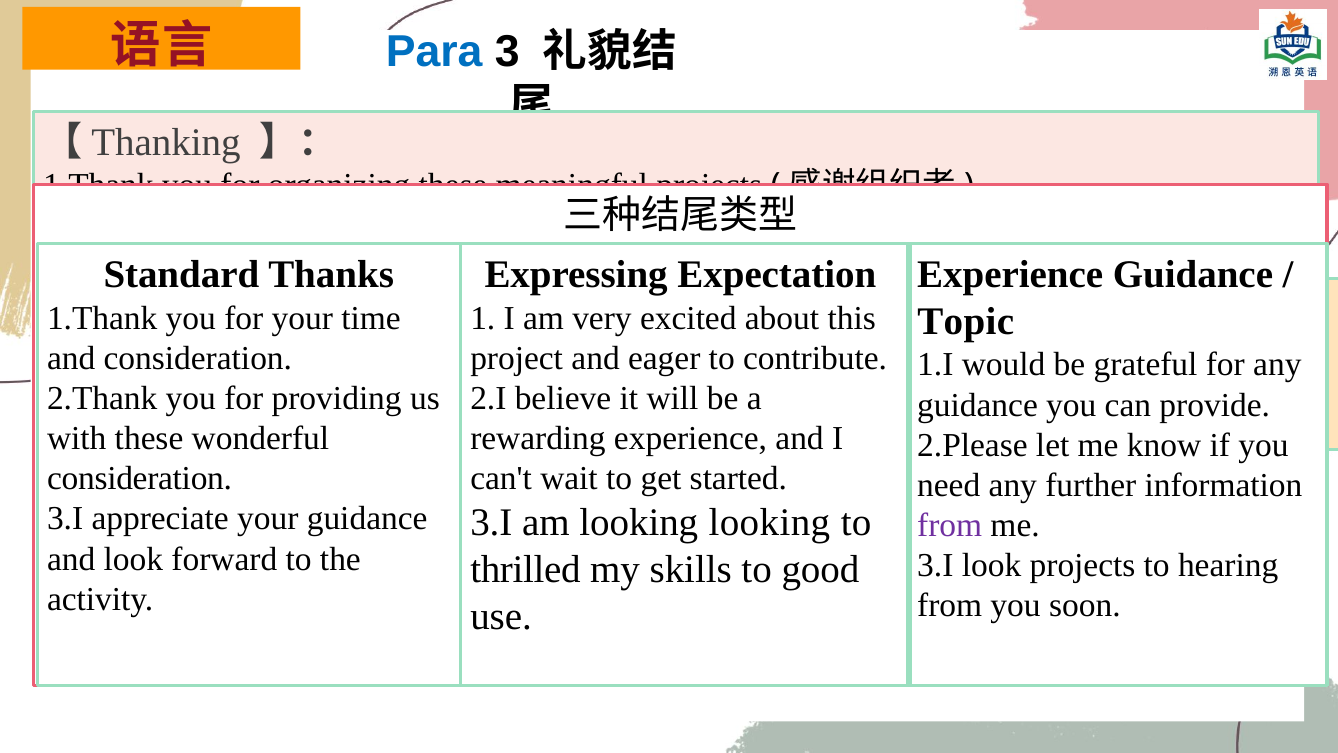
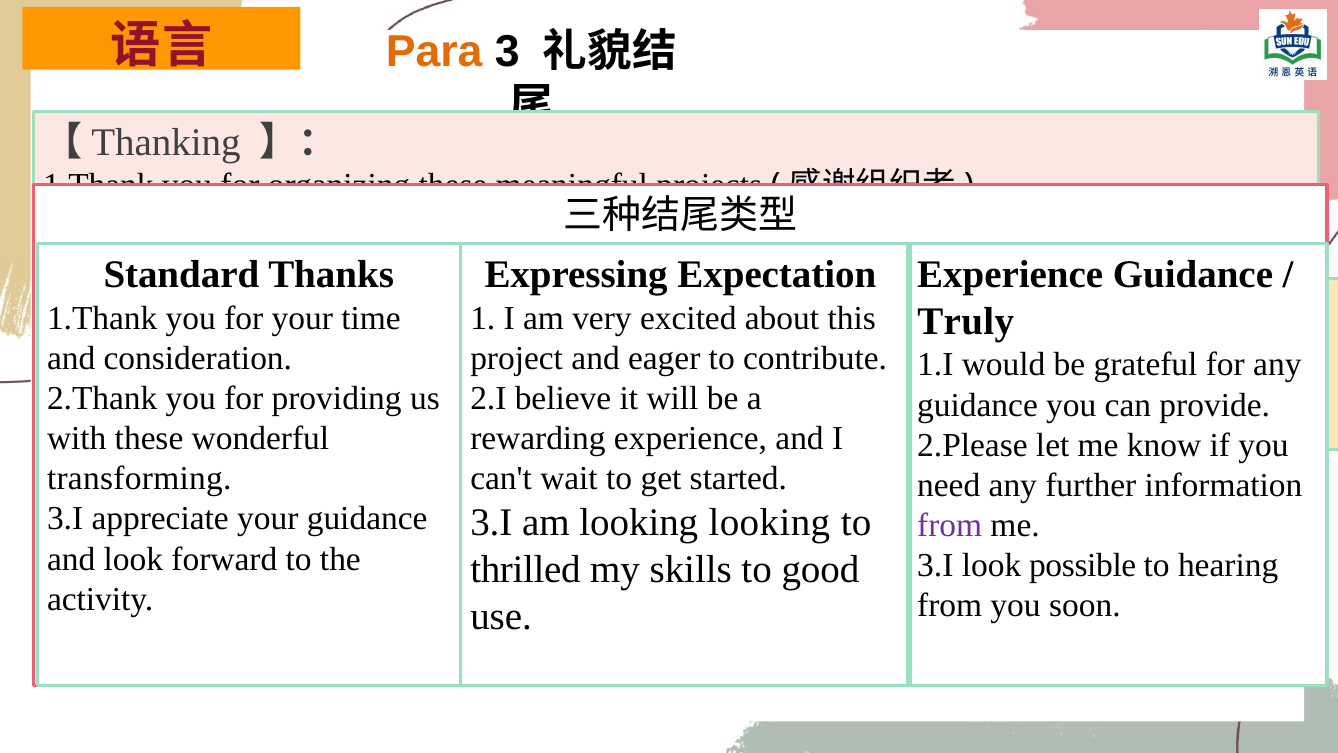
Para colour: blue -> orange
Topic: Topic -> Truly
consideration at (140, 478): consideration -> transforming
look projects: projects -> possible
